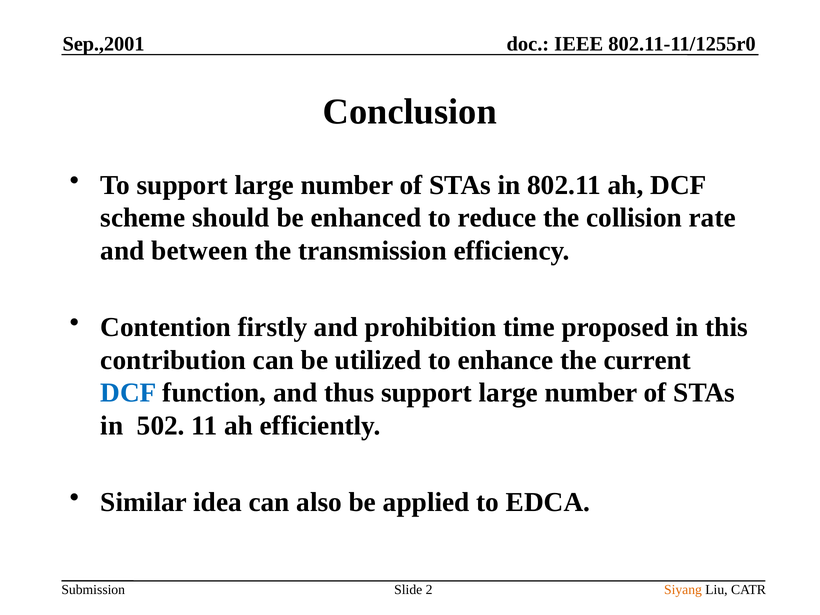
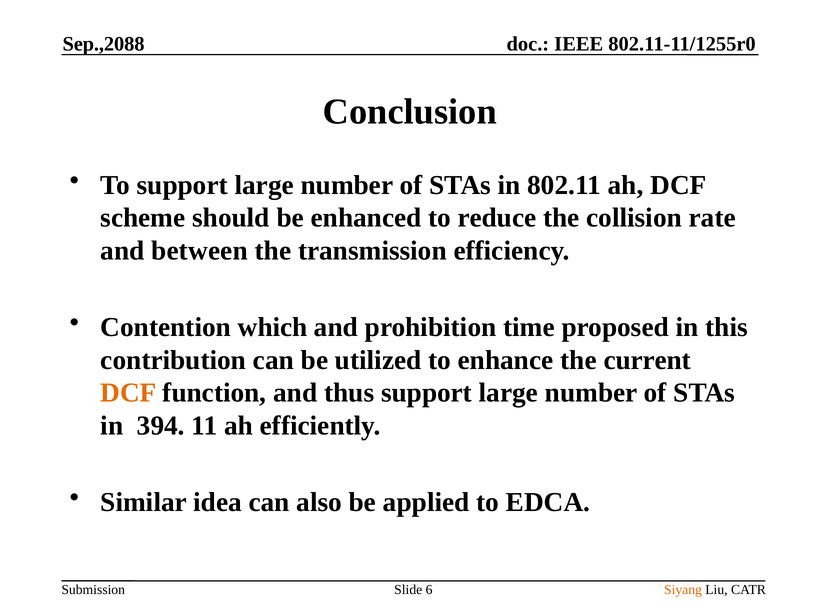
Sep.,2001: Sep.,2001 -> Sep.,2088
firstly: firstly -> which
DCF at (129, 393) colour: blue -> orange
502: 502 -> 394
2: 2 -> 6
